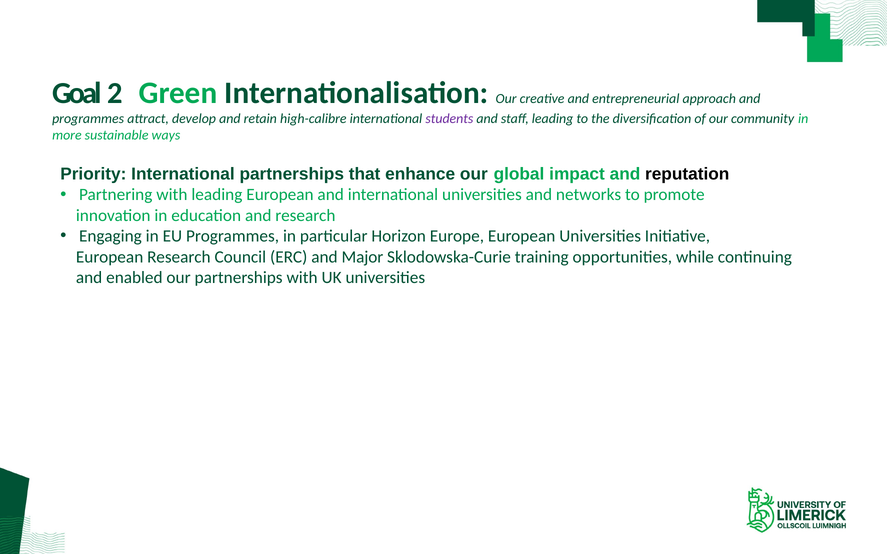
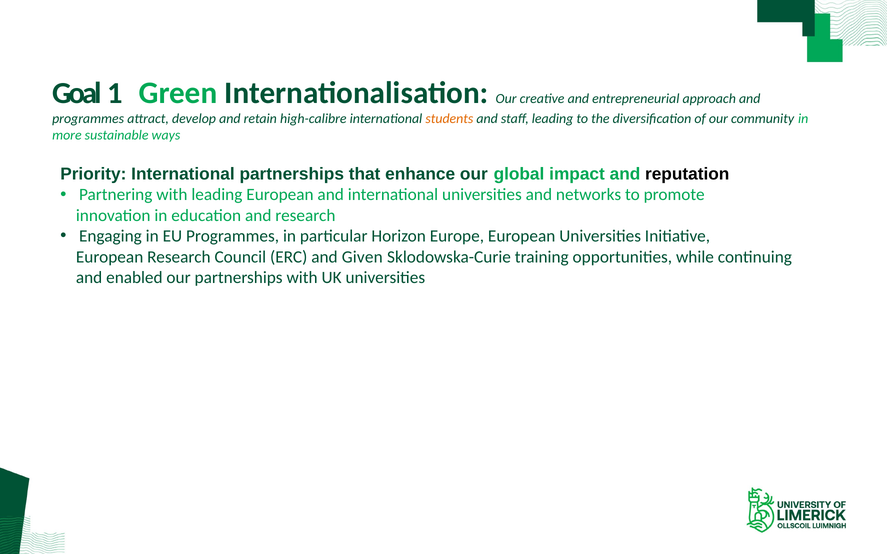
2: 2 -> 1
students colour: purple -> orange
Major: Major -> Given
